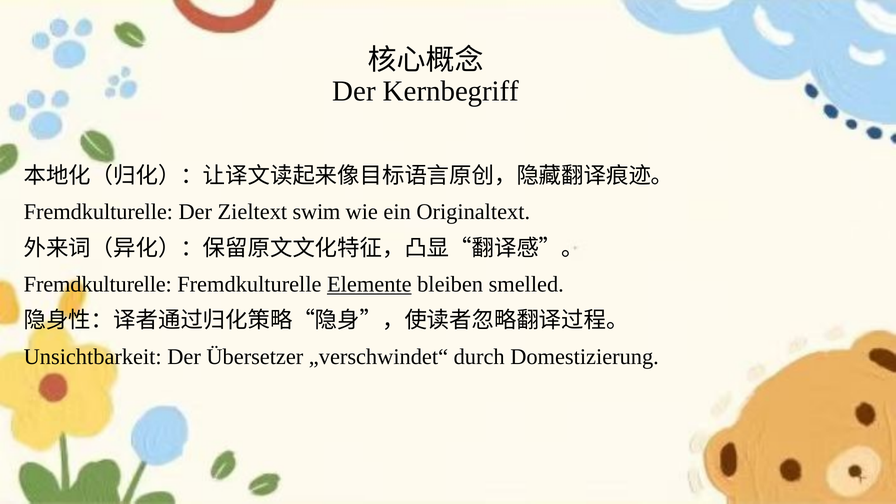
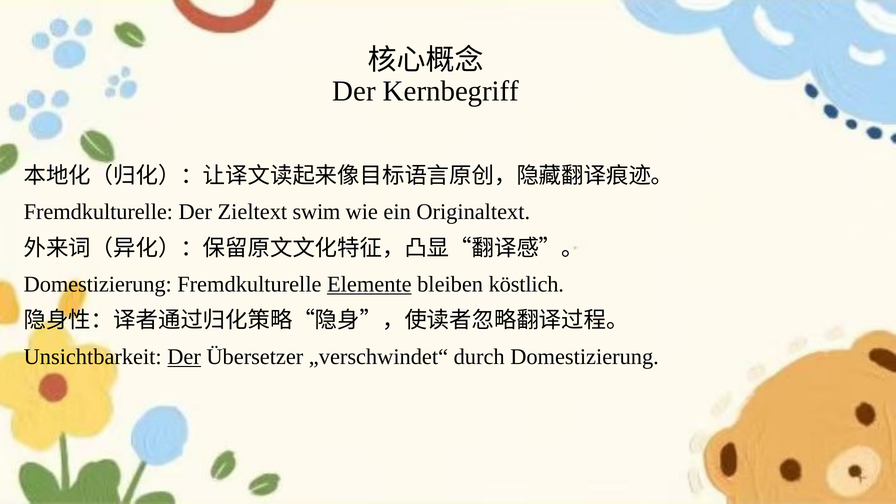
Fremdkulturelle at (98, 284): Fremdkulturelle -> Domestizierung
smelled: smelled -> köstlich
Der at (184, 357) underline: none -> present
